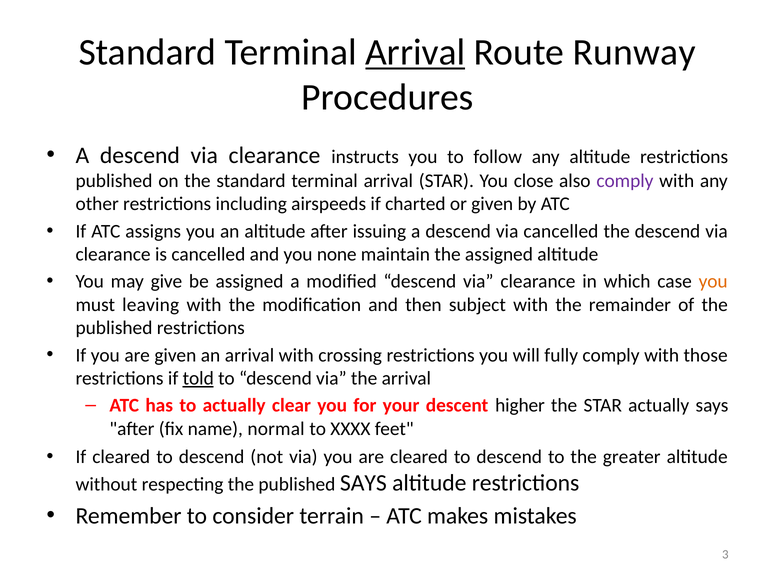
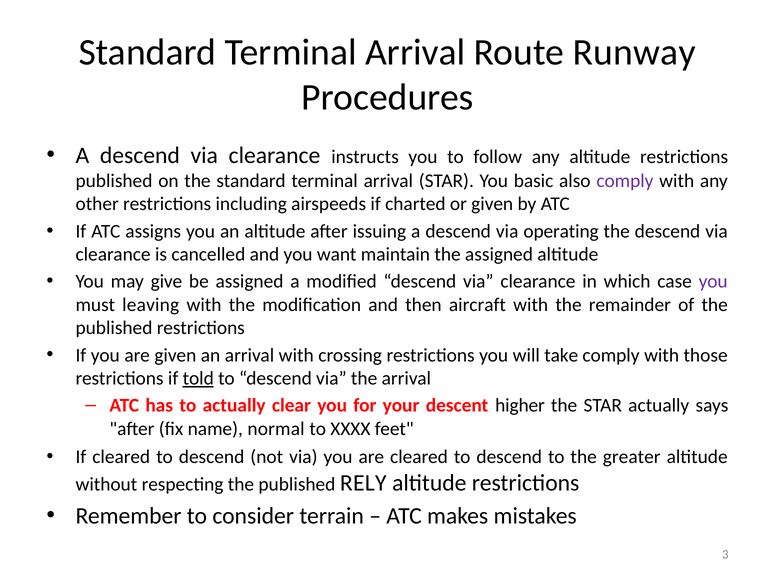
Arrival at (415, 52) underline: present -> none
close: close -> basic
via cancelled: cancelled -> operating
none: none -> want
you at (713, 282) colour: orange -> purple
subject: subject -> aircraft
fully: fully -> take
published SAYS: SAYS -> RELY
